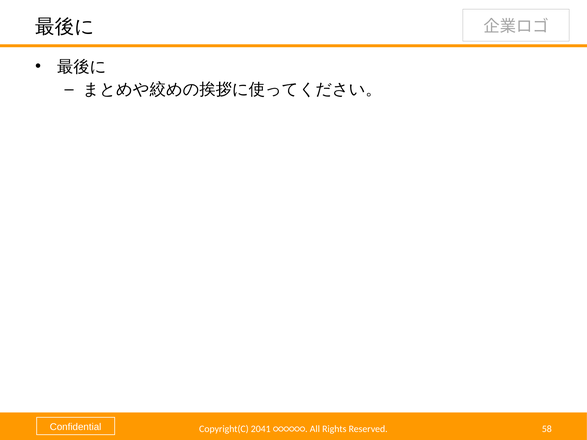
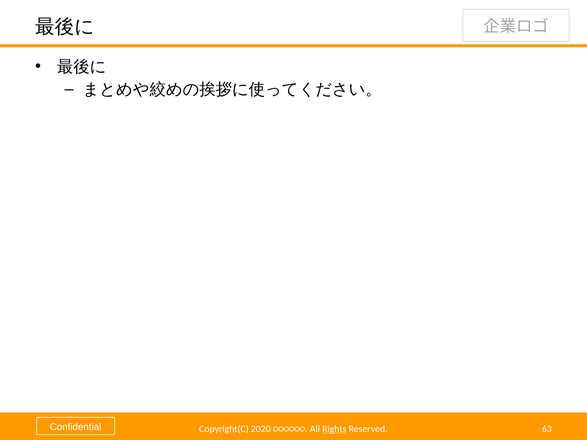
2041: 2041 -> 2020
Rights underline: none -> present
58: 58 -> 63
